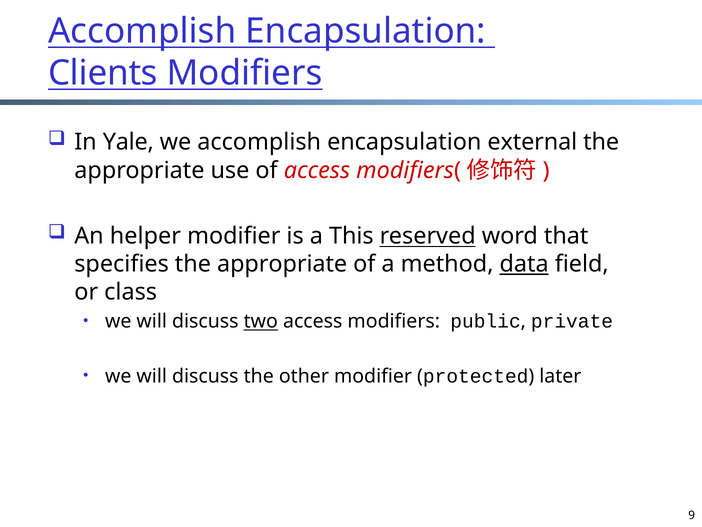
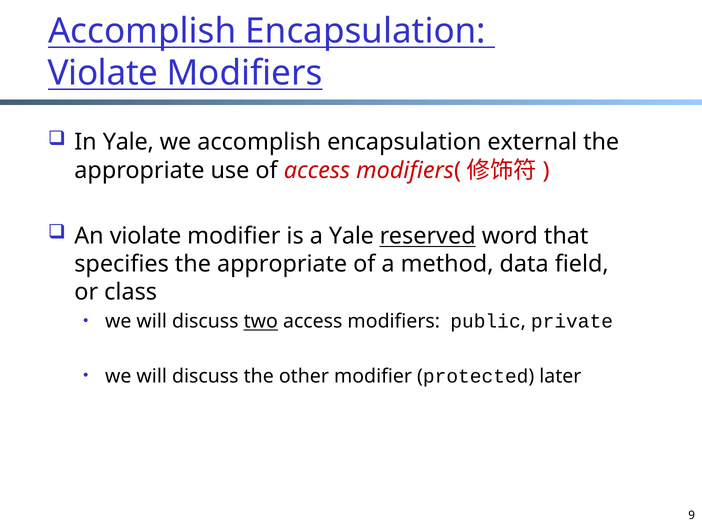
Clients at (103, 73): Clients -> Violate
An helper: helper -> violate
a This: This -> Yale
data underline: present -> none
